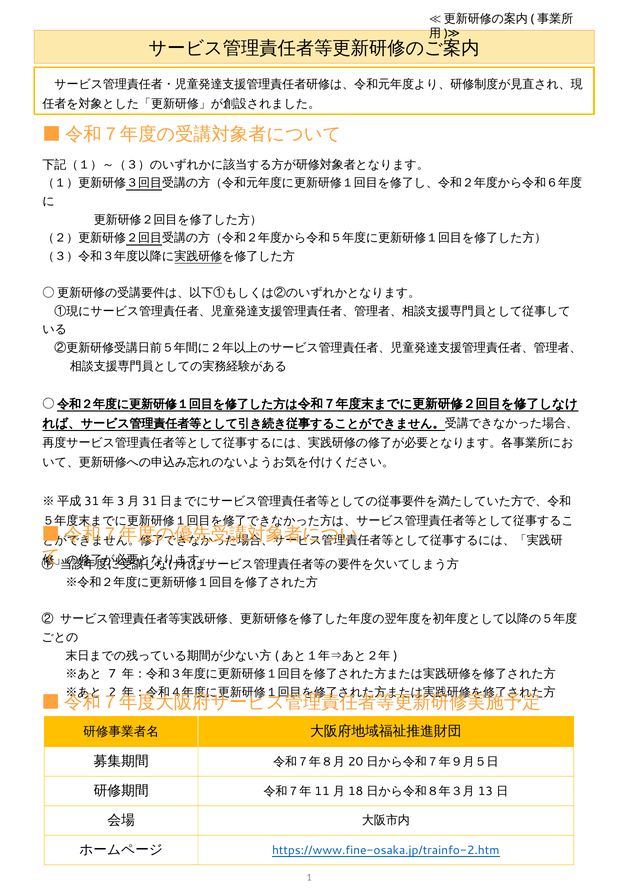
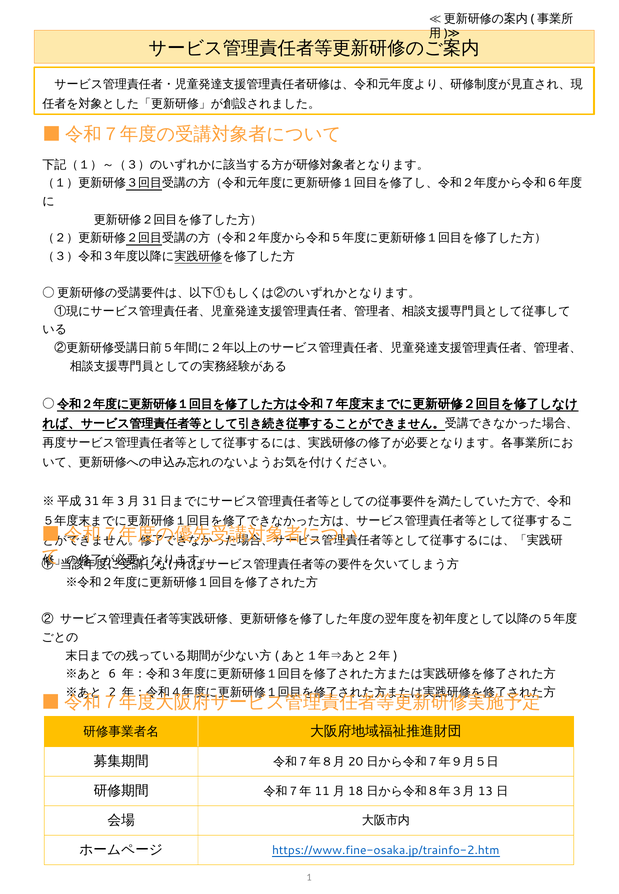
7: 7 -> 6
